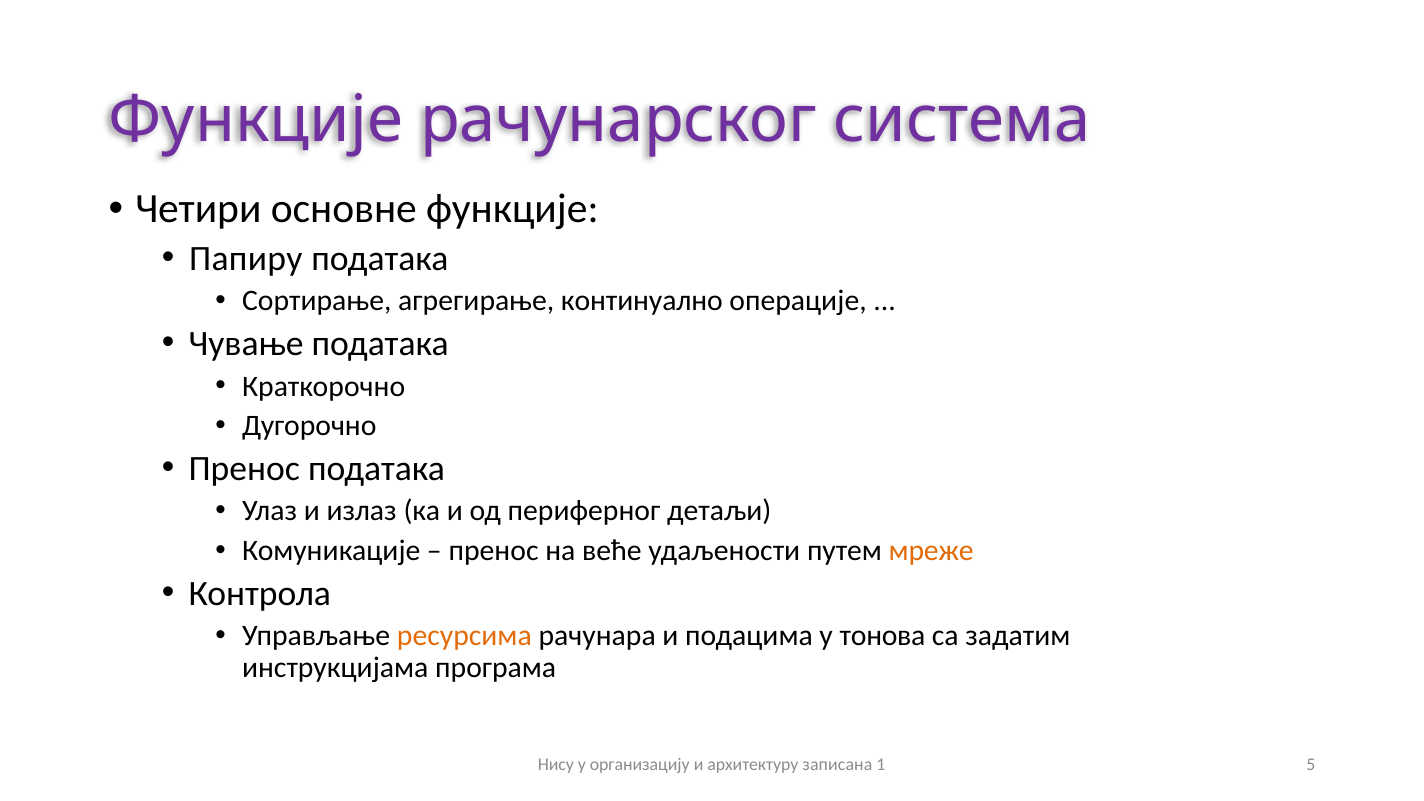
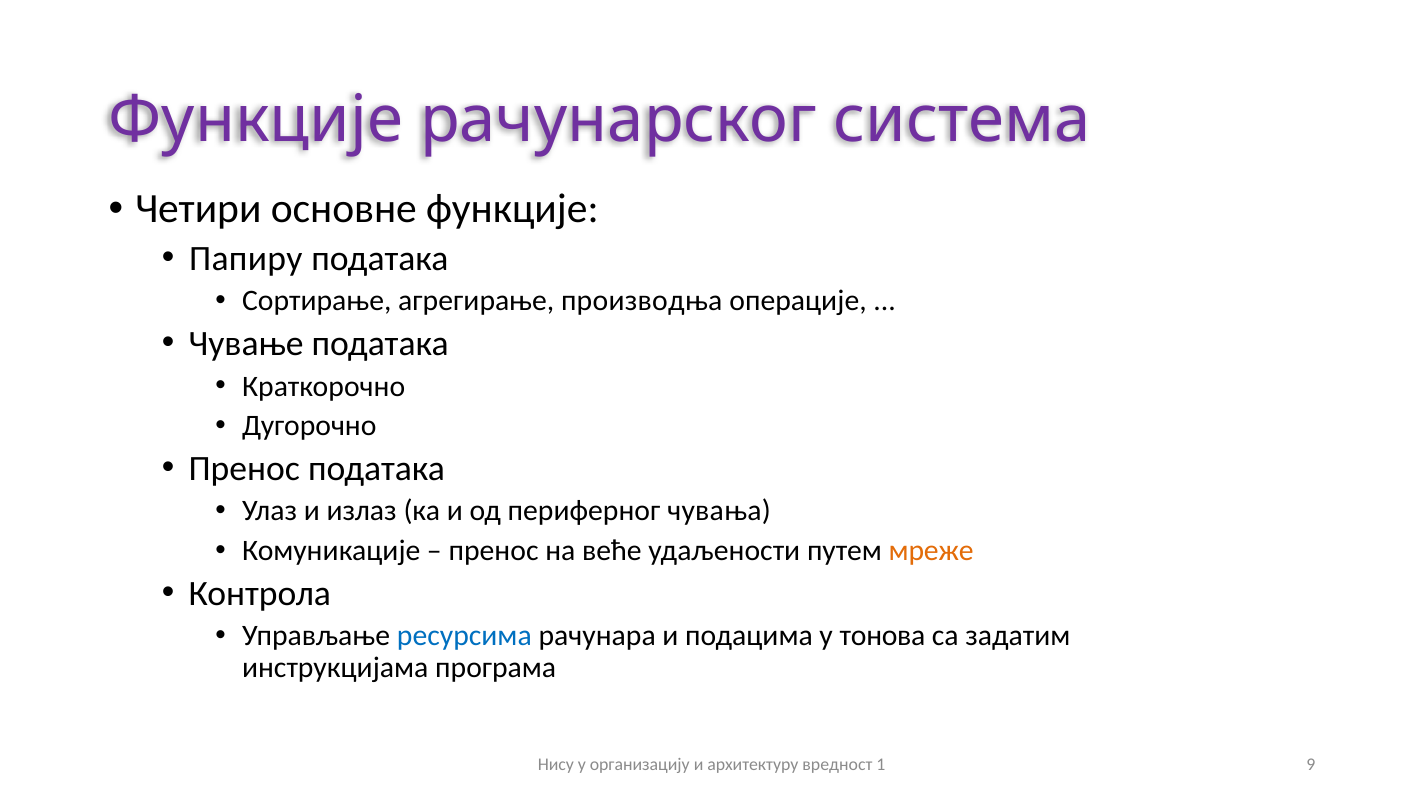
континуално: континуално -> производња
детаљи: детаљи -> чувања
ресурсима colour: orange -> blue
записана: записана -> вредност
5: 5 -> 9
